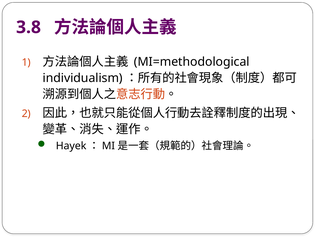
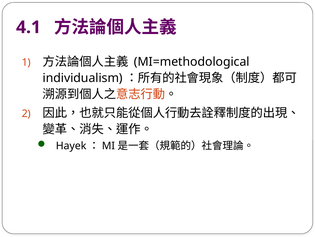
3.8: 3.8 -> 4.1
